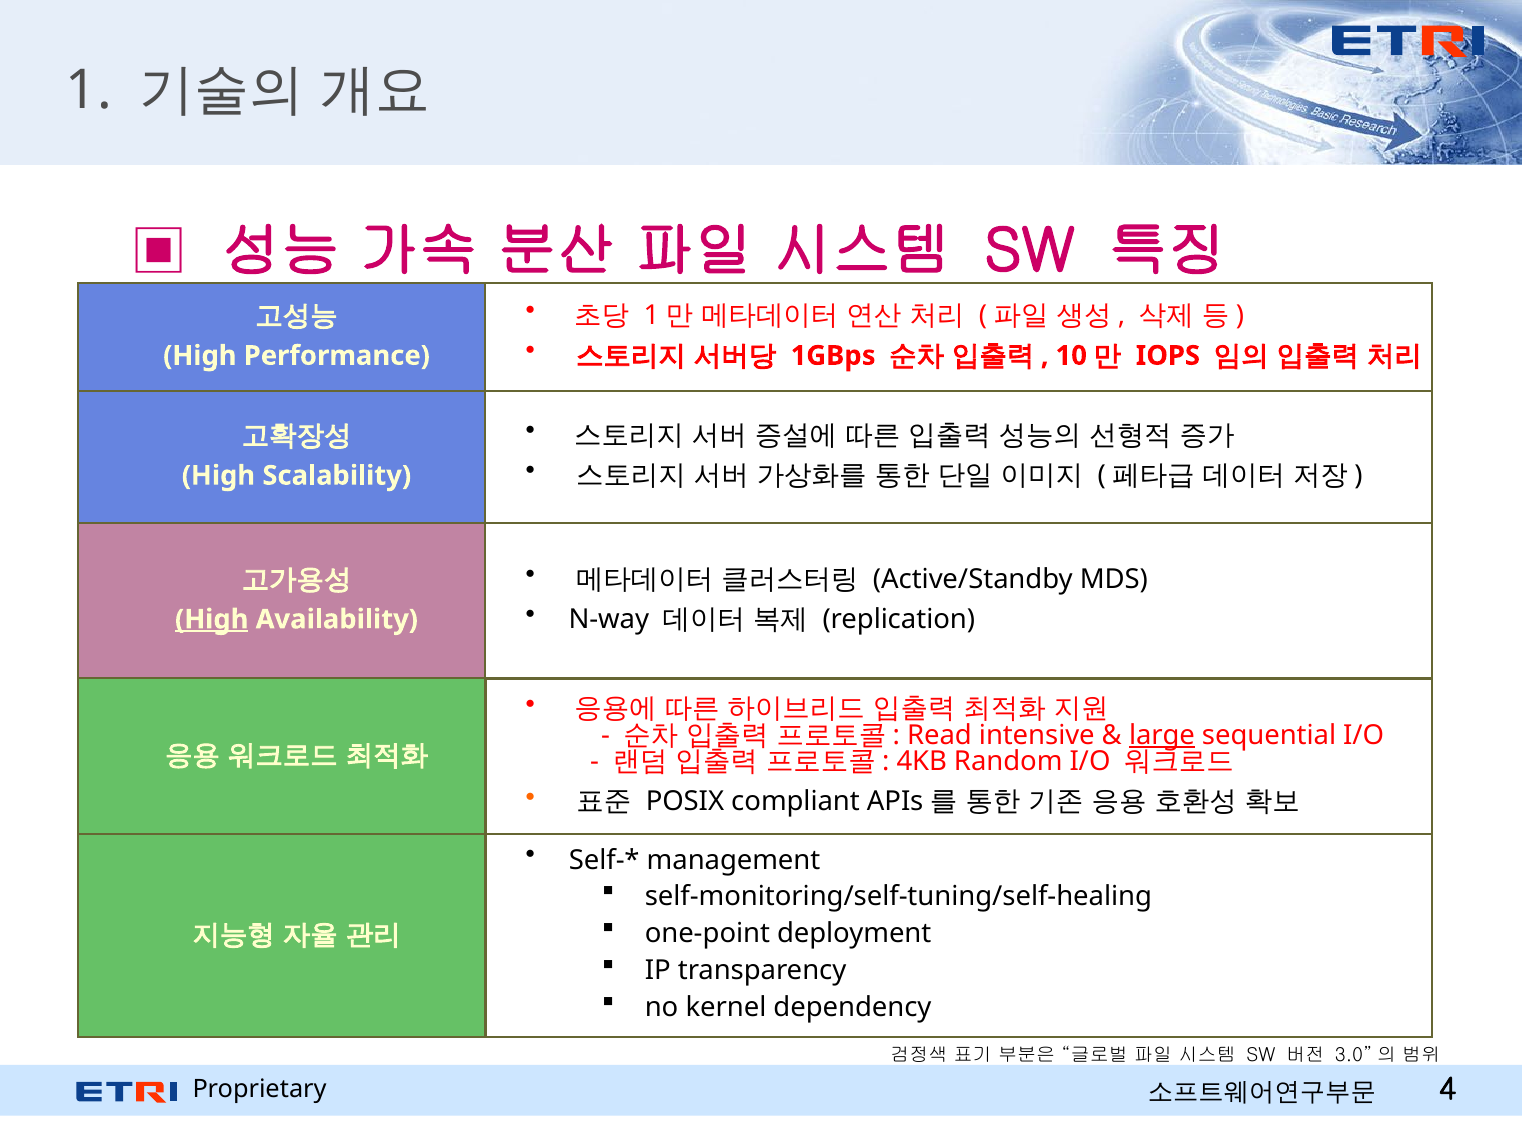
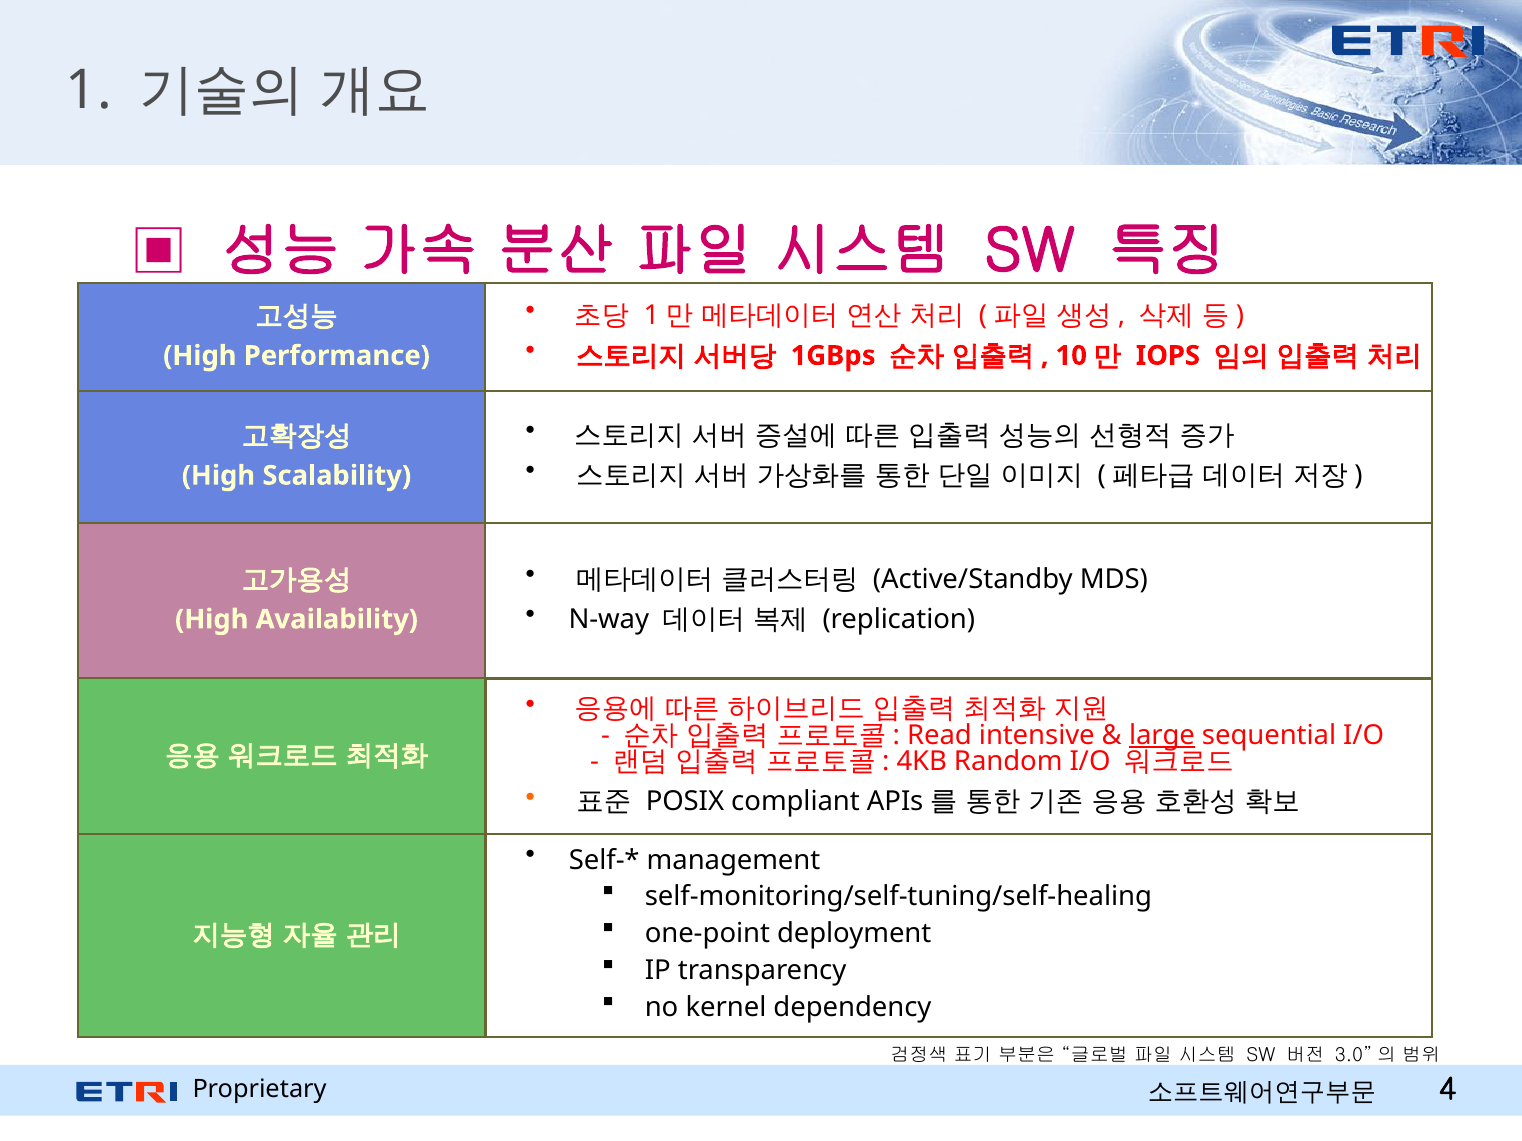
High at (212, 620) underline: present -> none
